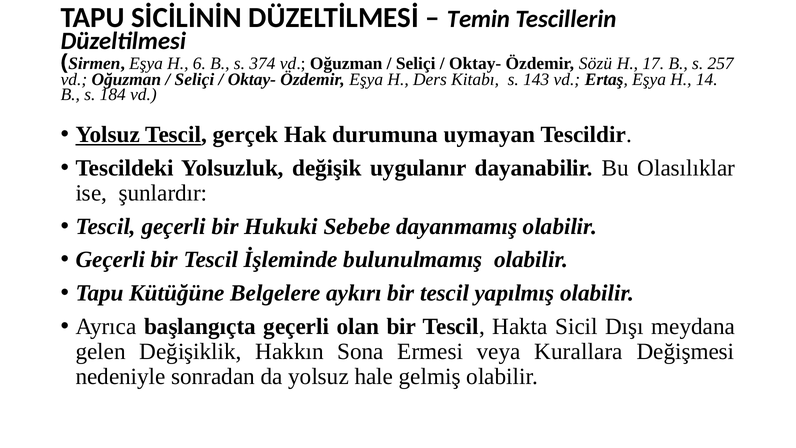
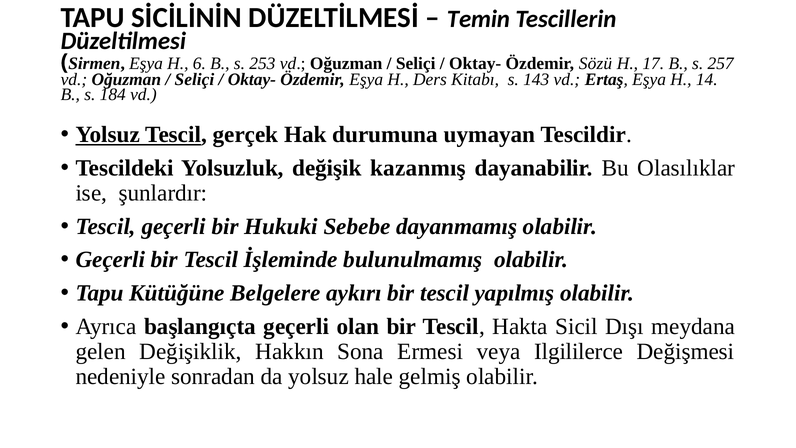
374: 374 -> 253
uygulanır: uygulanır -> kazanmış
Kurallara: Kurallara -> Ilgililerce
